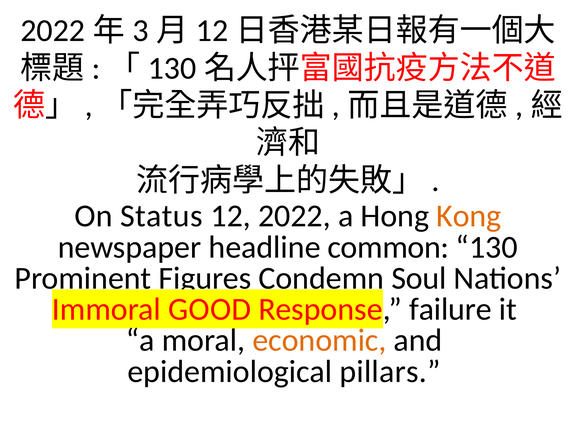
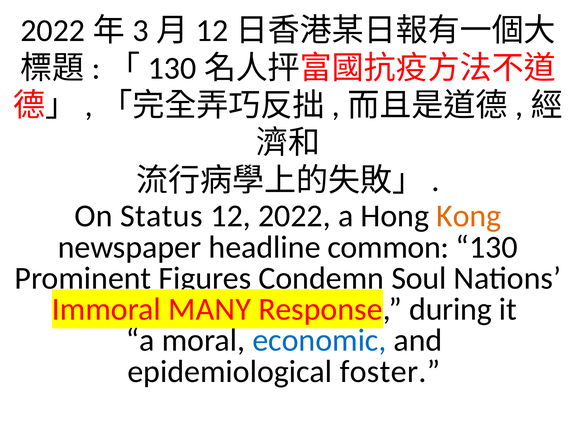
GOOD: GOOD -> MANY
failure: failure -> during
economic colour: orange -> blue
pillars: pillars -> foster
